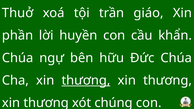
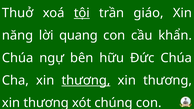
tội underline: none -> present
phần: phần -> năng
huyền: huyền -> quang
